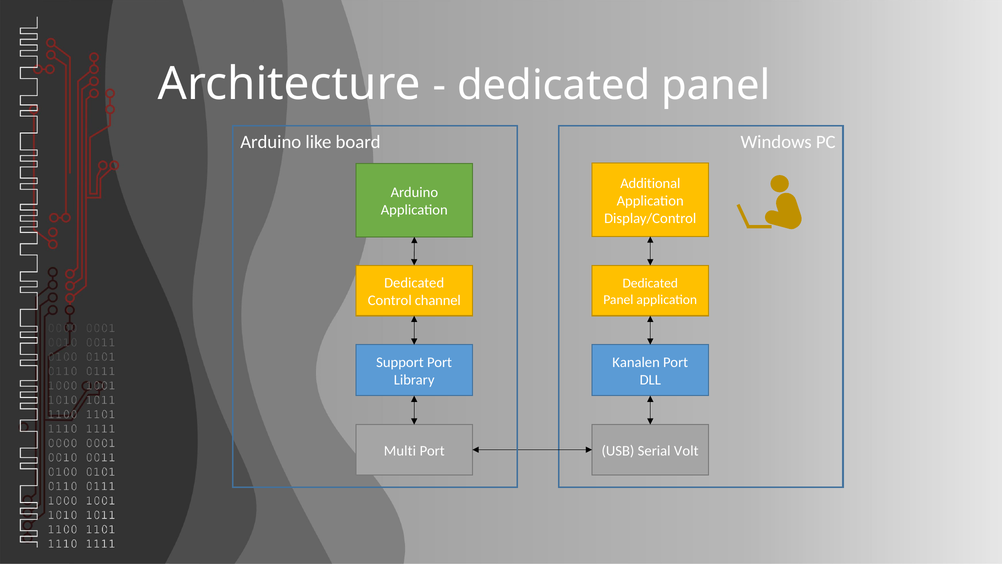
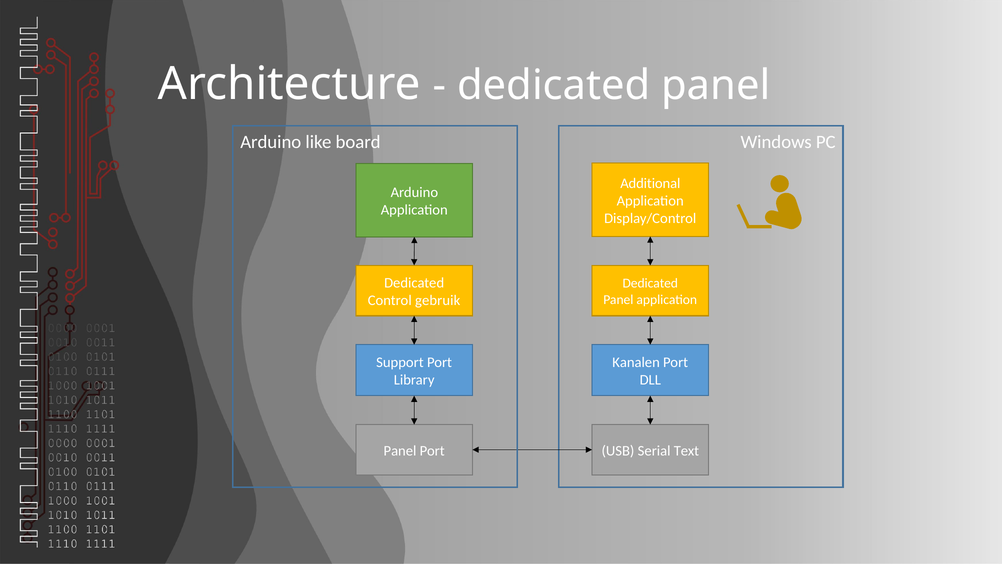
channel: channel -> gebruik
Multi at (400, 450): Multi -> Panel
Volt: Volt -> Text
